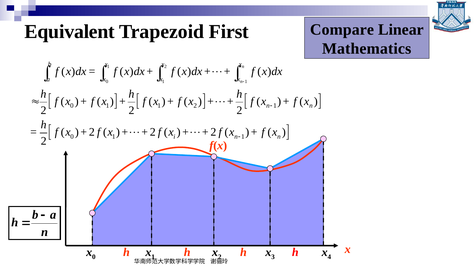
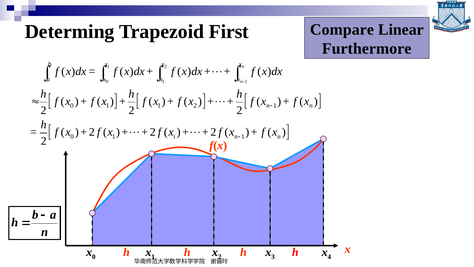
Equivalent: Equivalent -> Determing
Mathematics: Mathematics -> Furthermore
